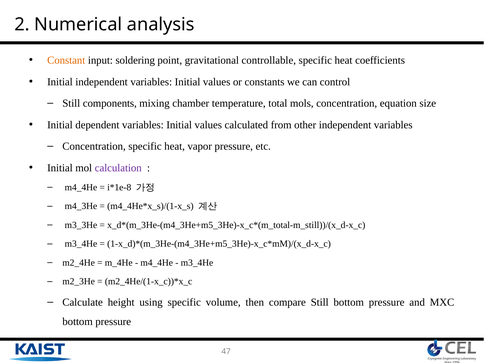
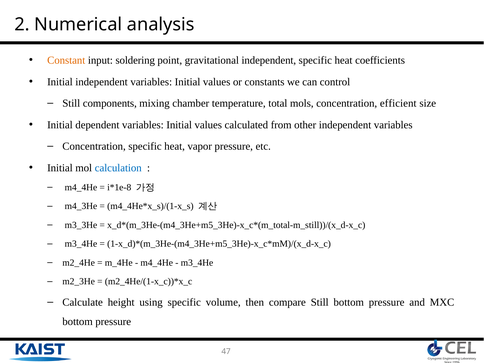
gravitational controllable: controllable -> independent
equation: equation -> efficient
calculation colour: purple -> blue
